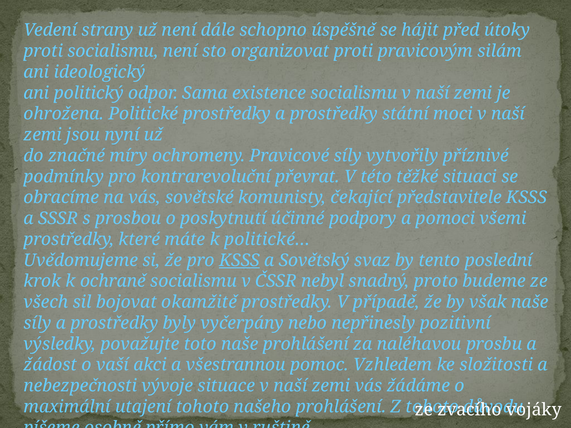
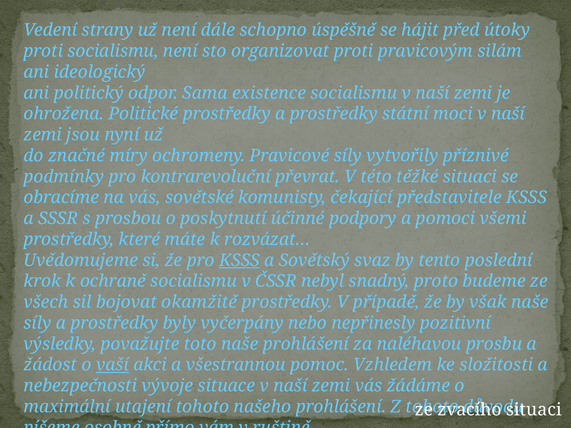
politické…: politické… -> rozvázat…
vaší underline: none -> present
vojáky at (534, 410): vojáky -> situaci
